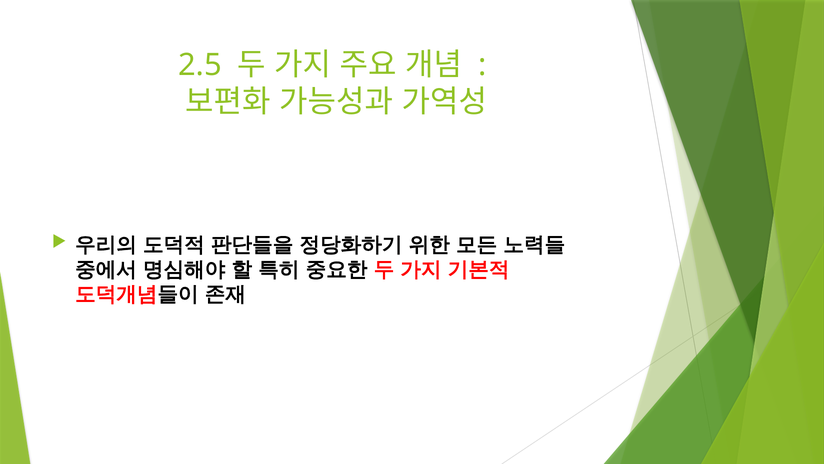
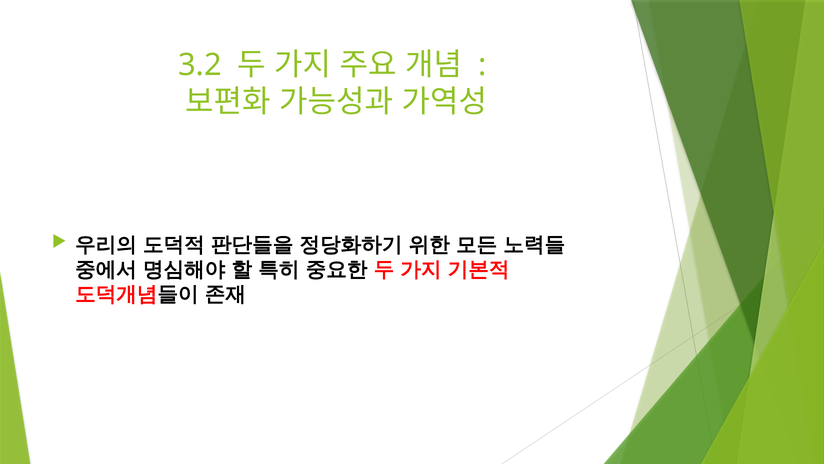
2.5: 2.5 -> 3.2
